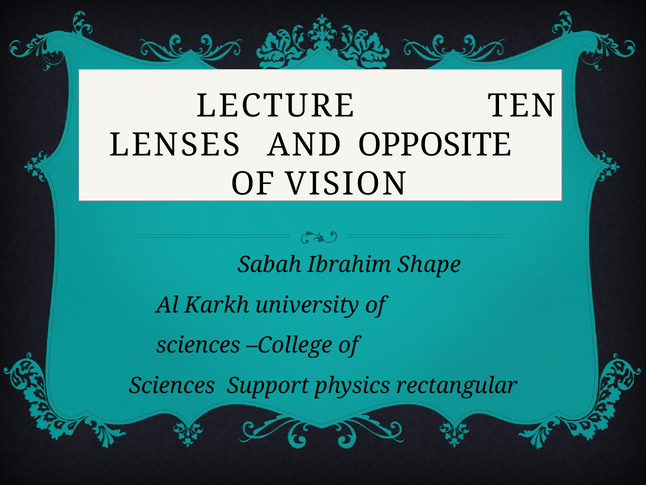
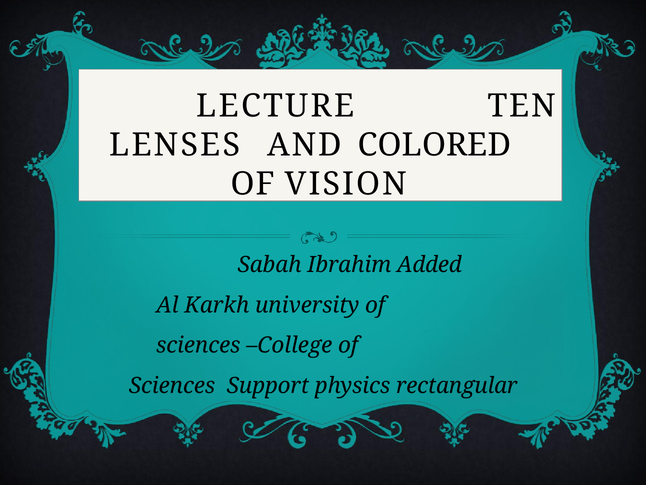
OPPOSITE: OPPOSITE -> COLORED
Shape: Shape -> Added
